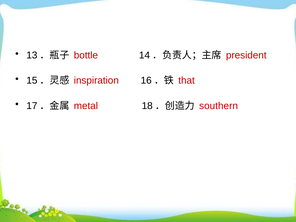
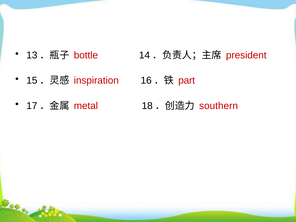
that: that -> part
